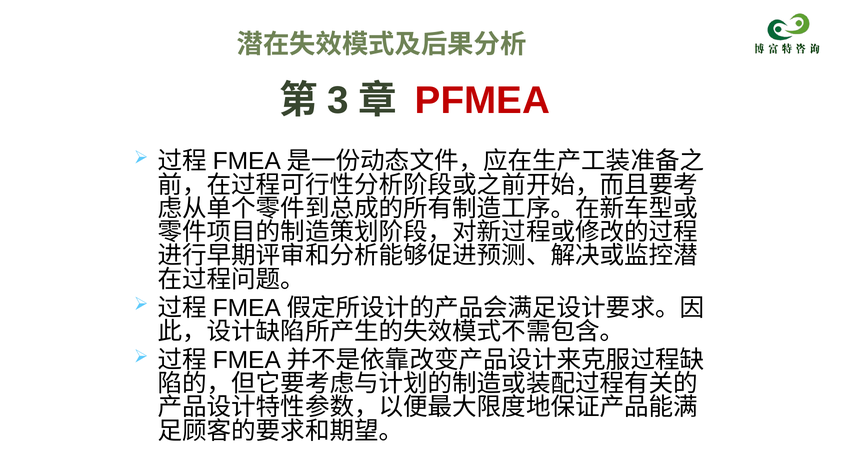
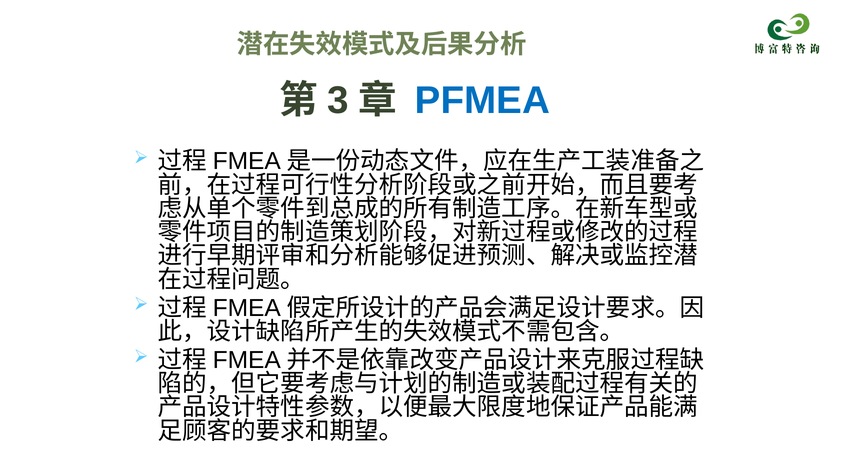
PFMEA colour: red -> blue
